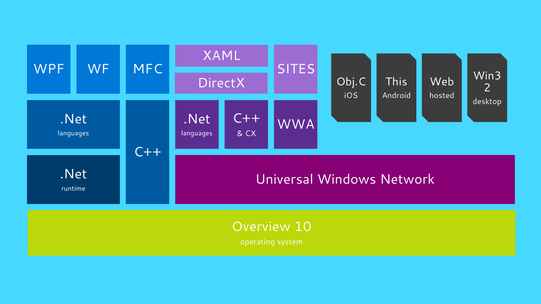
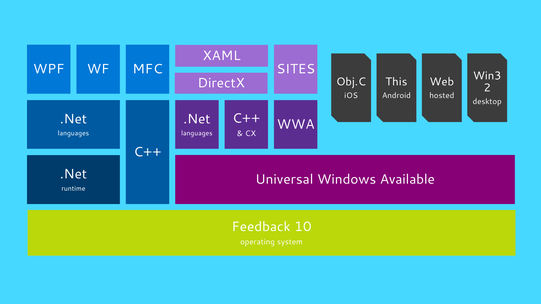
Network: Network -> Available
Overview: Overview -> Feedback
